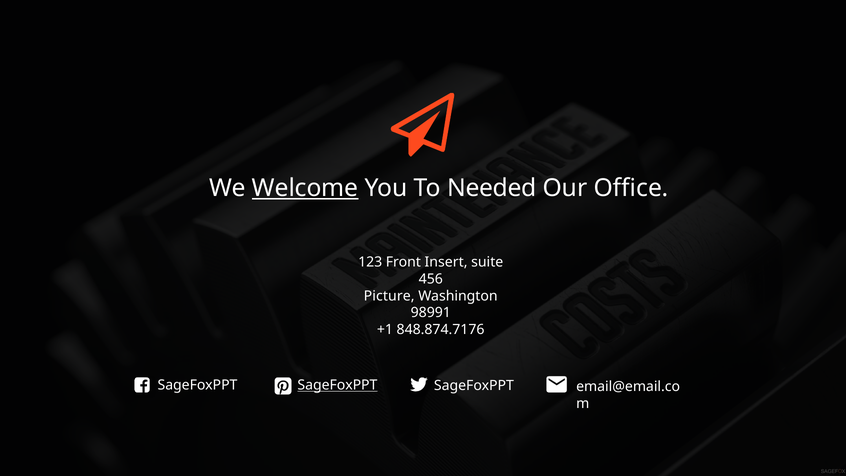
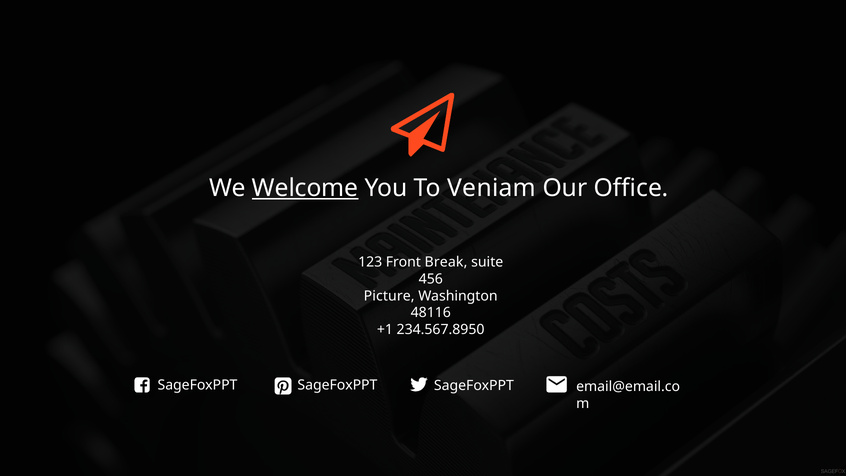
Needed: Needed -> Veniam
Insert: Insert -> Break
98991: 98991 -> 48116
848.874.7176: 848.874.7176 -> 234.567.8950
SageFoxPPT at (337, 385) underline: present -> none
